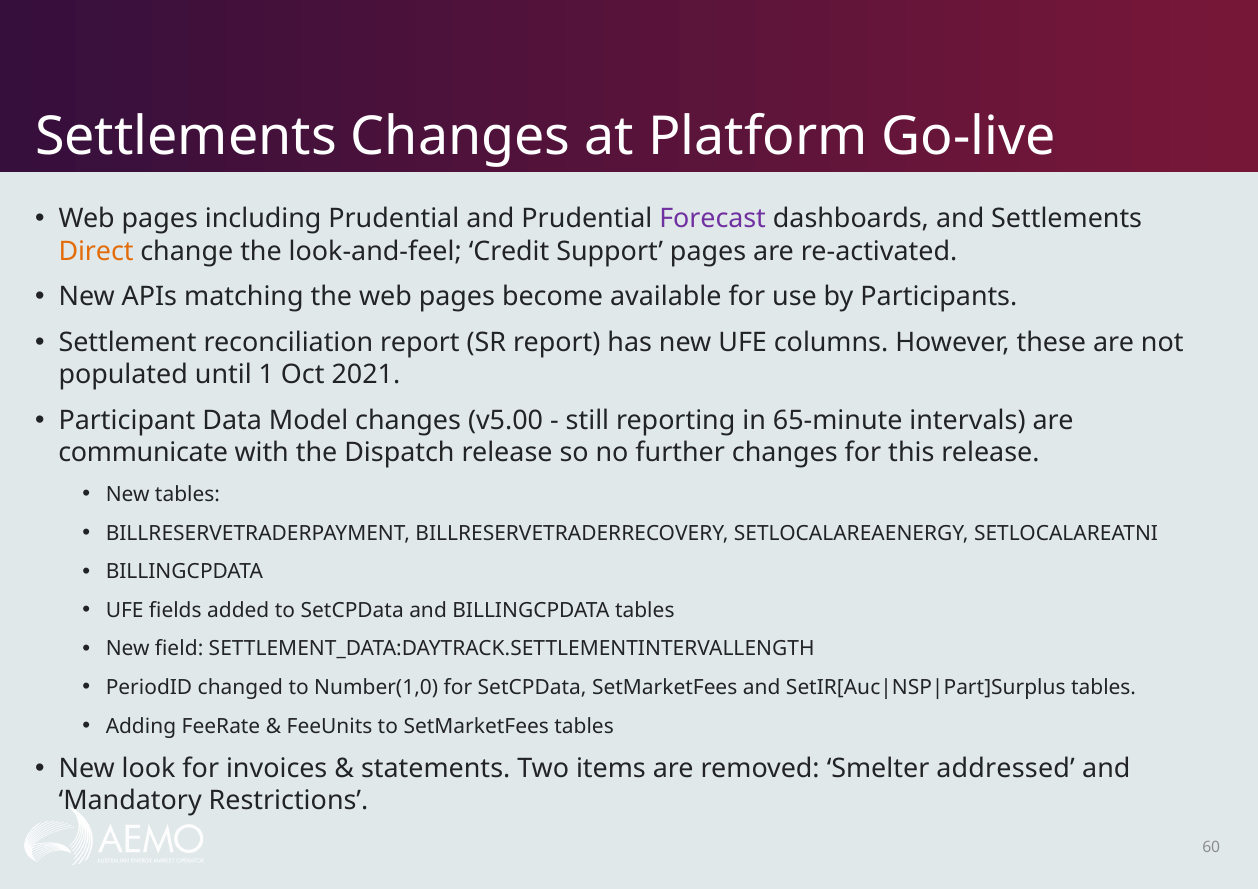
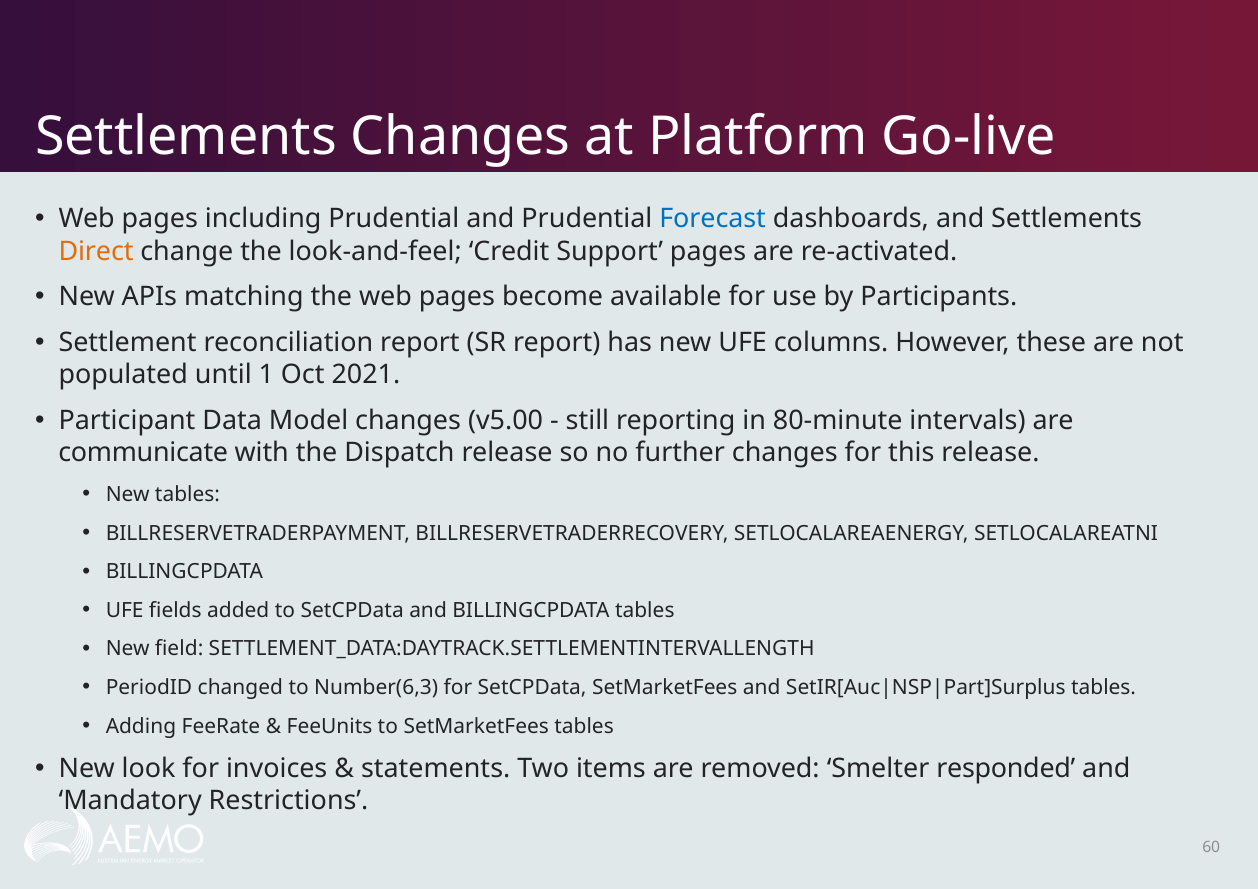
Forecast colour: purple -> blue
65-minute: 65-minute -> 80-minute
Number(1,0: Number(1,0 -> Number(6,3
addressed: addressed -> responded
